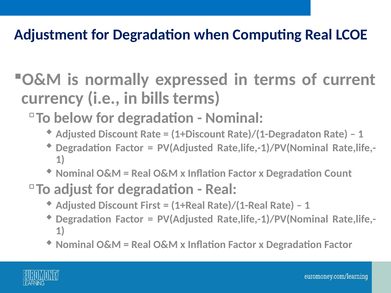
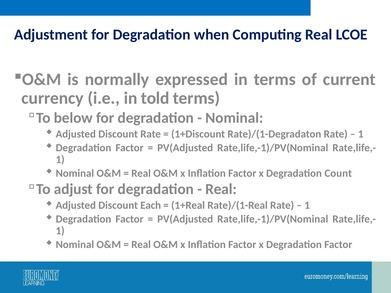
bills: bills -> told
First: First -> Each
